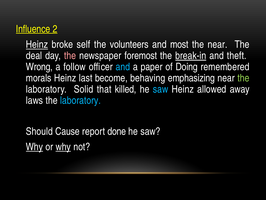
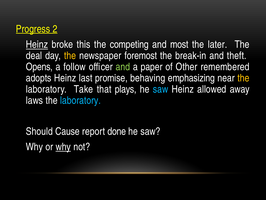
Influence: Influence -> Progress
self: self -> this
volunteers: volunteers -> competing
the near: near -> later
the at (70, 56) colour: pink -> yellow
break-in underline: present -> none
Wrong: Wrong -> Opens
and at (123, 67) colour: light blue -> light green
Doing: Doing -> Other
morals: morals -> adopts
become: become -> promise
the at (243, 78) colour: light green -> yellow
Solid: Solid -> Take
killed: killed -> plays
Why at (34, 147) underline: present -> none
